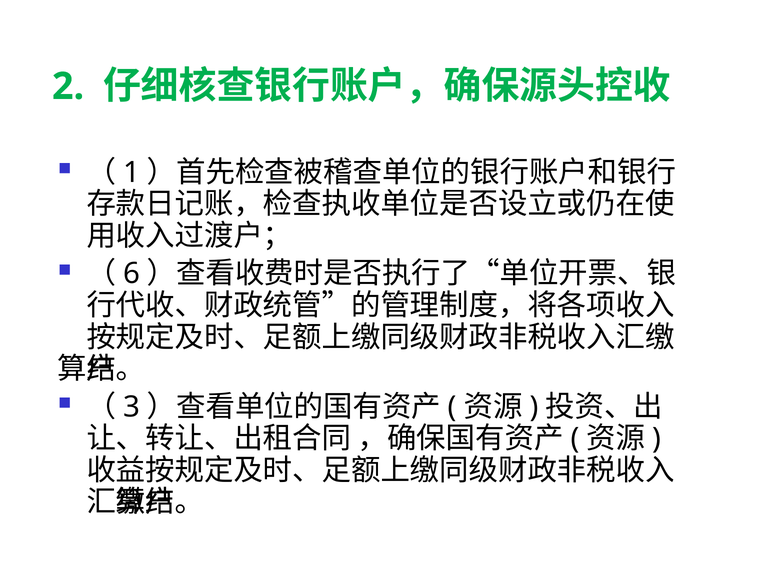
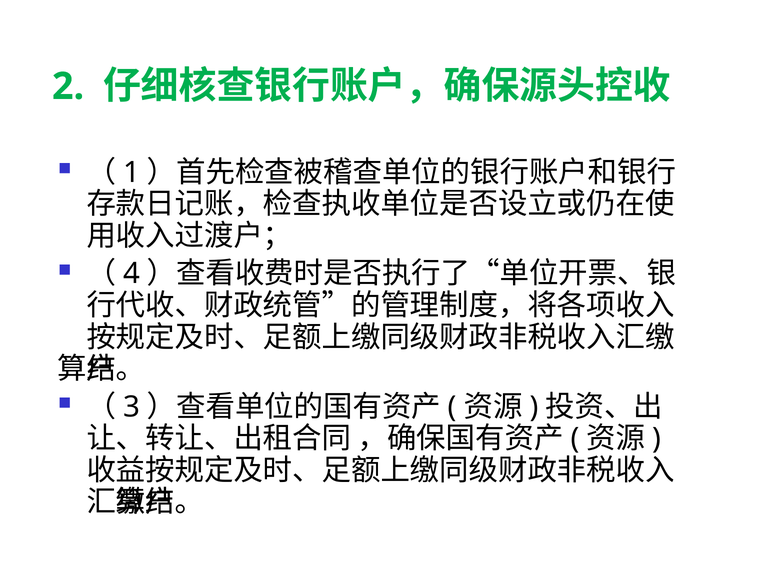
6: 6 -> 4
